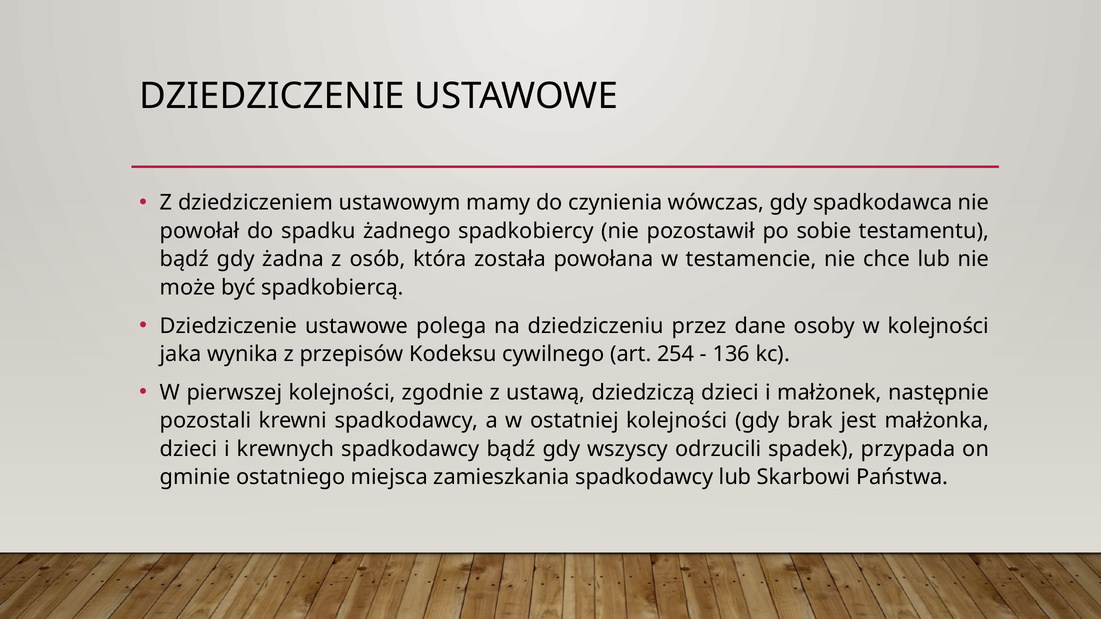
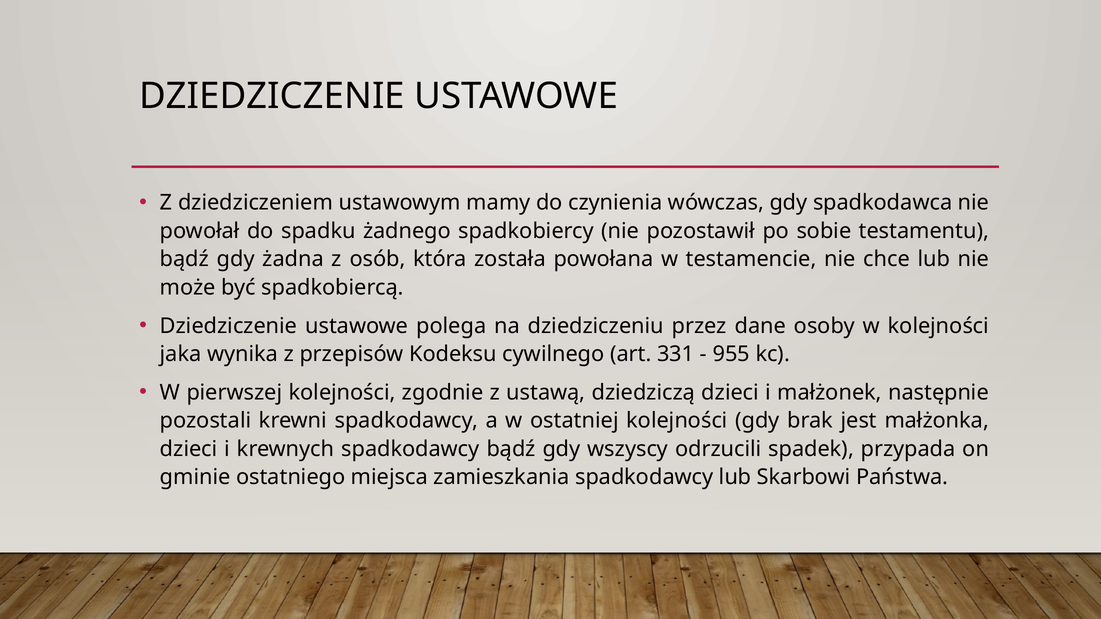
254: 254 -> 331
136: 136 -> 955
